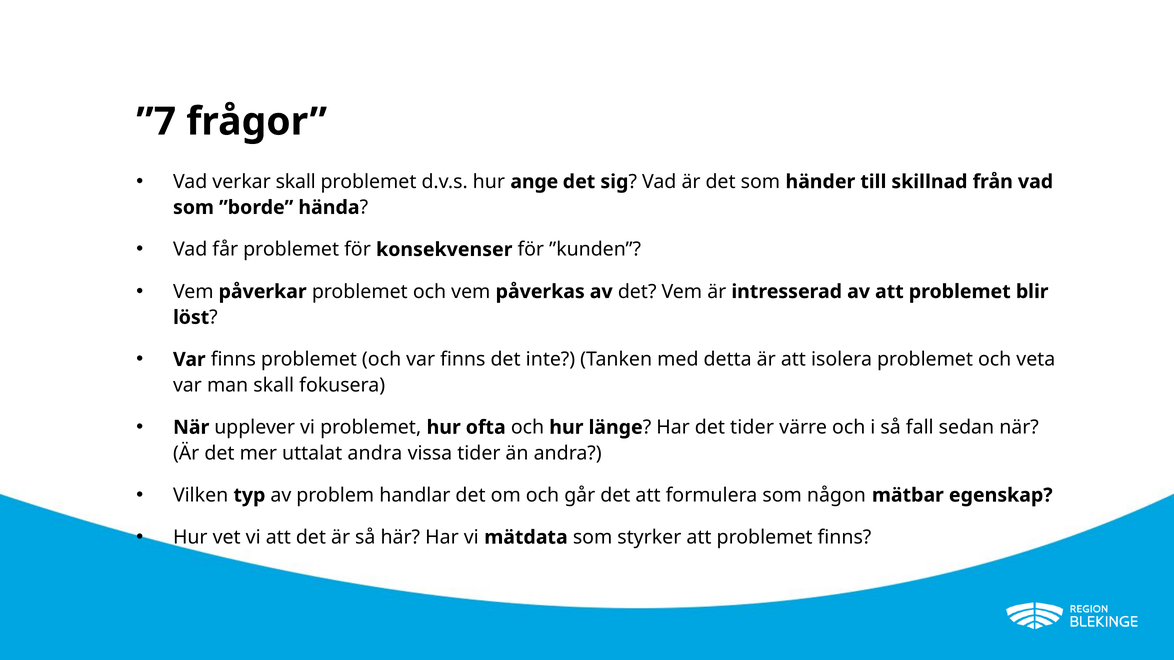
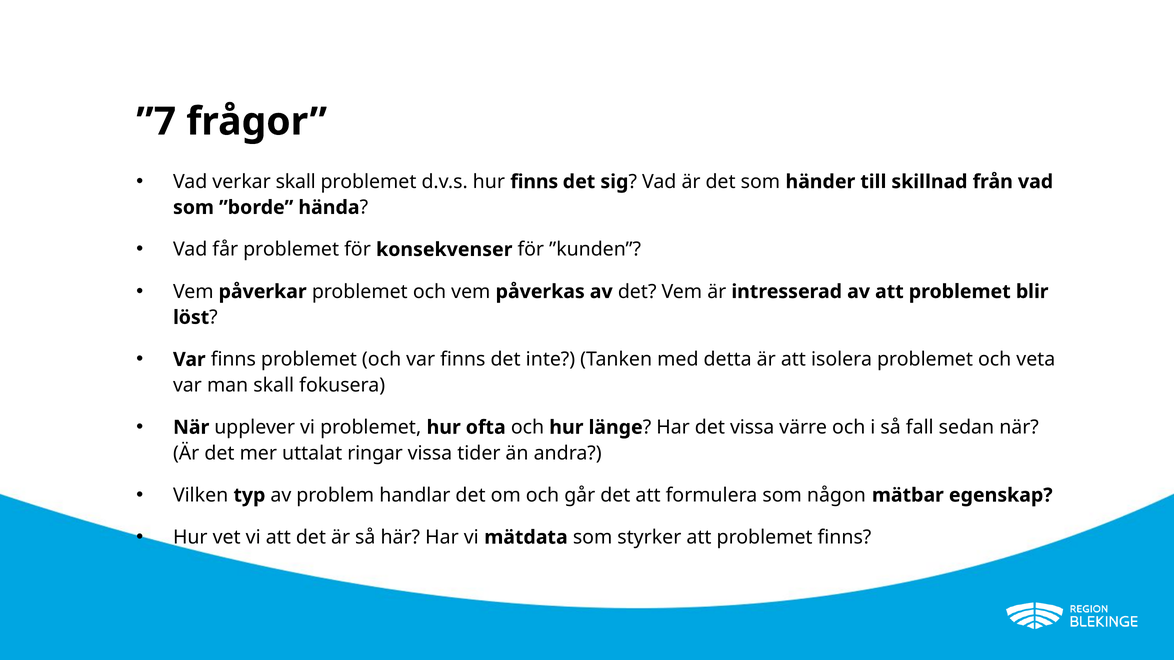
hur ange: ange -> finns
det tider: tider -> vissa
uttalat andra: andra -> ringar
